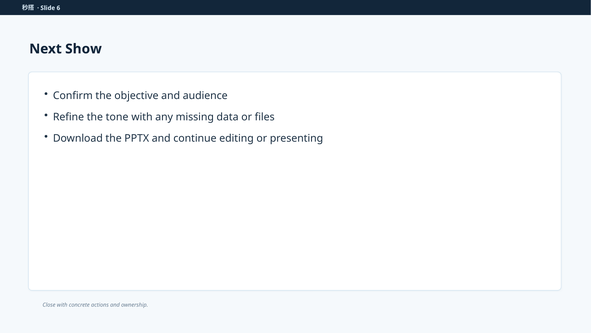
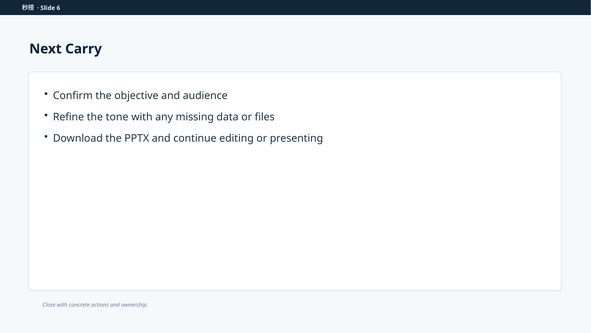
Show: Show -> Carry
